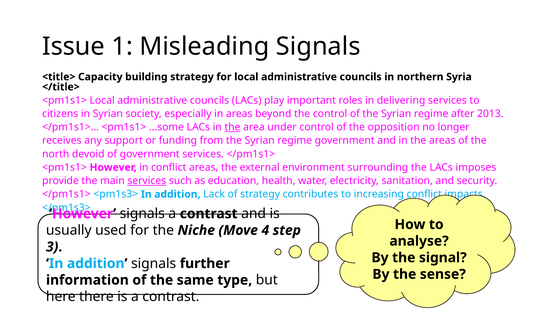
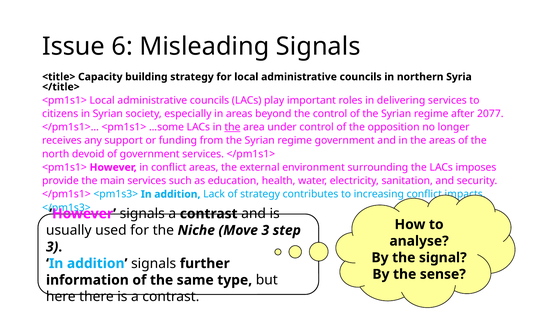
1: 1 -> 6
2013: 2013 -> 2077
services at (147, 181) underline: present -> none
Move 4: 4 -> 3
